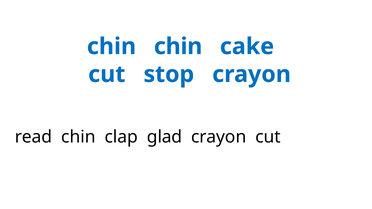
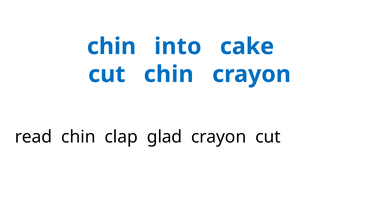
chin chin: chin -> into
cut stop: stop -> chin
